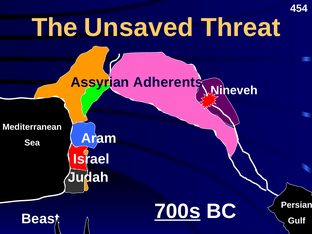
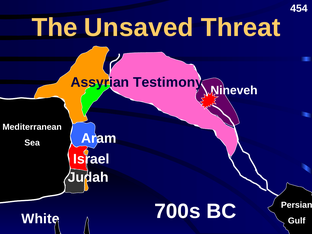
Adherents: Adherents -> Testimony
700s underline: present -> none
Beast: Beast -> White
